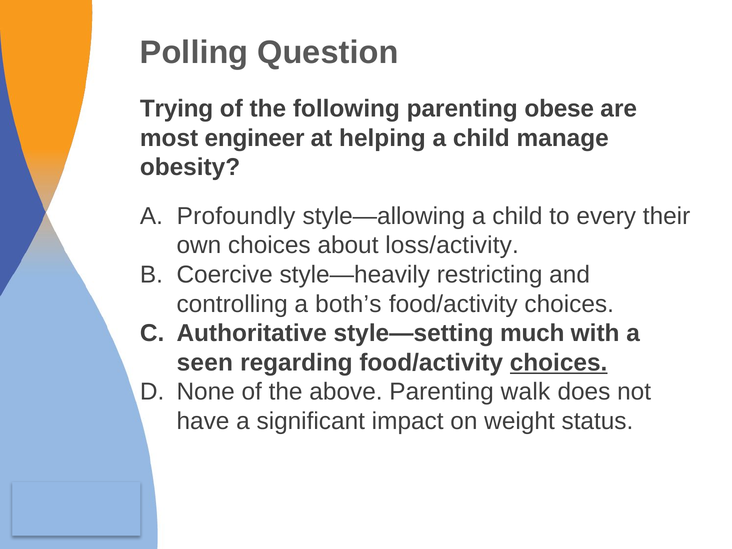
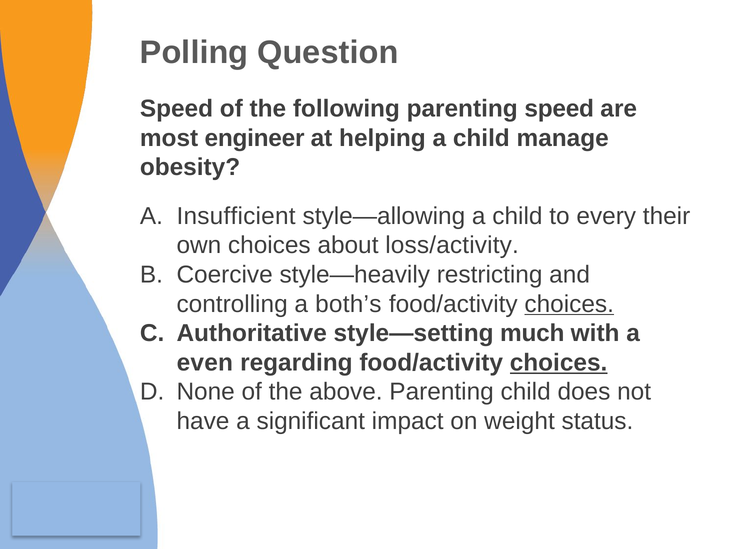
Trying at (177, 109): Trying -> Speed
parenting obese: obese -> speed
Profoundly: Profoundly -> Insufficient
choices at (569, 304) underline: none -> present
seen: seen -> even
Parenting walk: walk -> child
